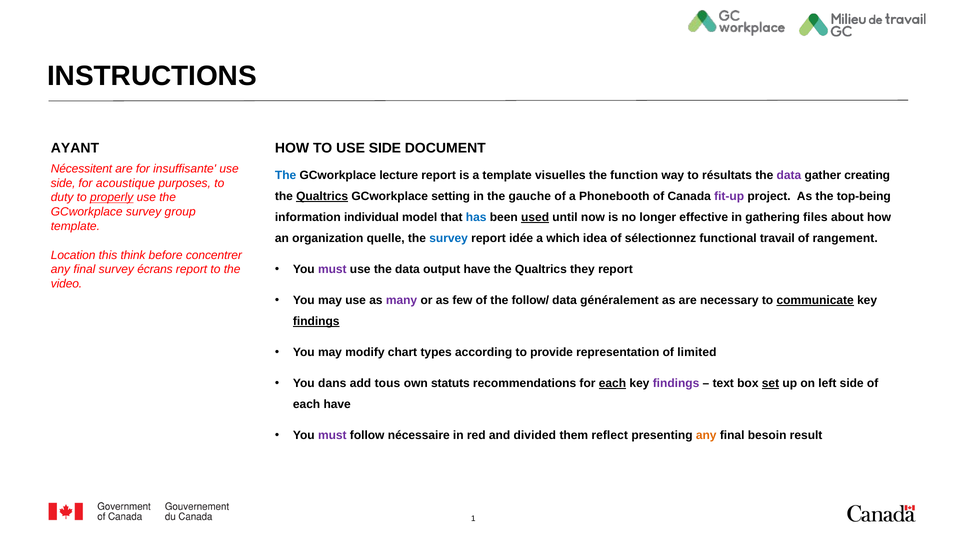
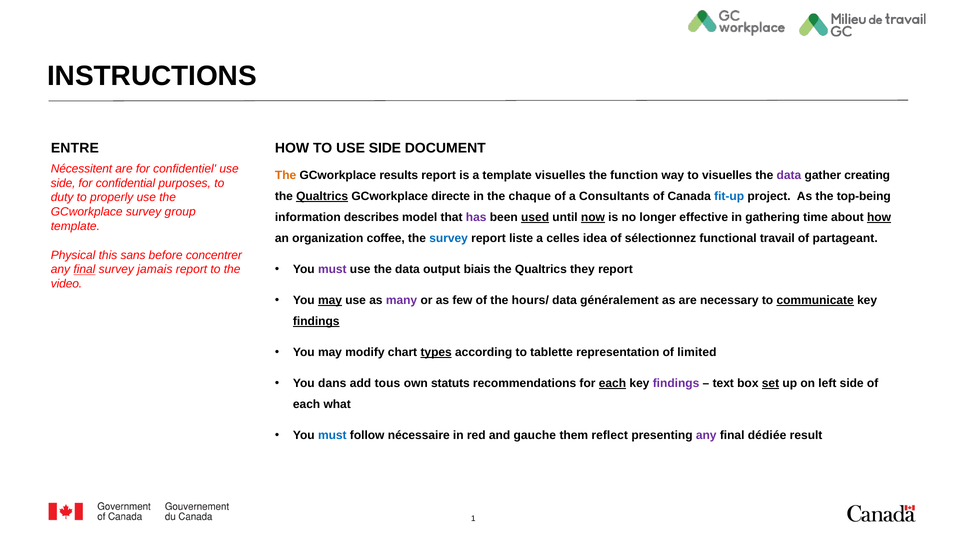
AYANT: AYANT -> ENTRE
insuffisante: insuffisante -> confidentiel
The at (286, 175) colour: blue -> orange
lecture: lecture -> results
to résultats: résultats -> visuelles
acoustique: acoustique -> confidential
setting: setting -> directe
gauche: gauche -> chaque
Phonebooth: Phonebooth -> Consultants
fit-up colour: purple -> blue
properly underline: present -> none
individual: individual -> describes
has colour: blue -> purple
now underline: none -> present
files: files -> time
how at (879, 217) underline: none -> present
quelle: quelle -> coffee
idée: idée -> liste
which: which -> celles
rangement: rangement -> partageant
Location: Location -> Physical
think: think -> sans
output have: have -> biais
final at (84, 270) underline: none -> present
écrans: écrans -> jamais
may at (330, 300) underline: none -> present
follow/: follow/ -> hours/
types underline: none -> present
provide: provide -> tablette
each have: have -> what
must at (332, 435) colour: purple -> blue
divided: divided -> gauche
any at (706, 435) colour: orange -> purple
besoin: besoin -> dédiée
